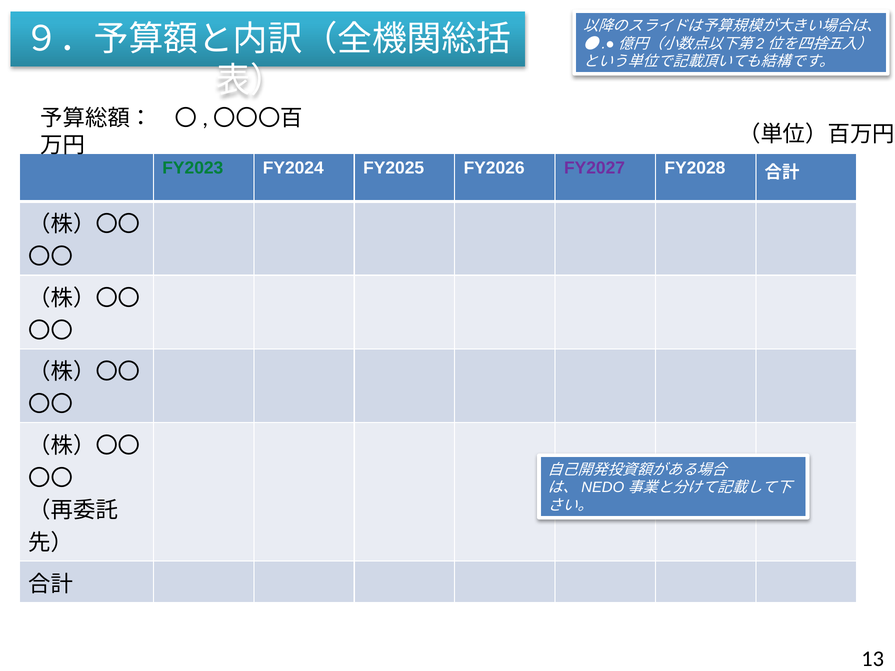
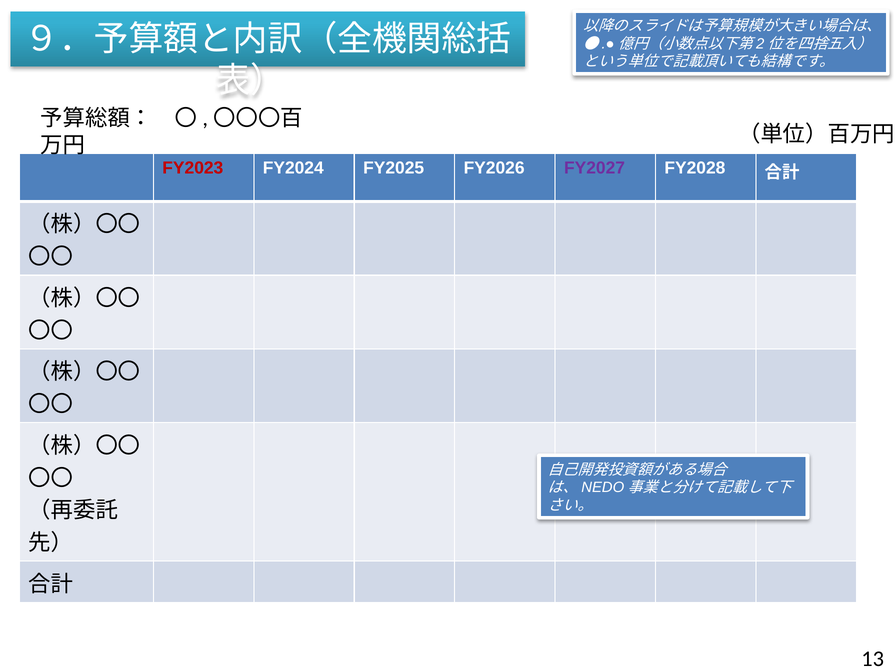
FY2023 colour: green -> red
